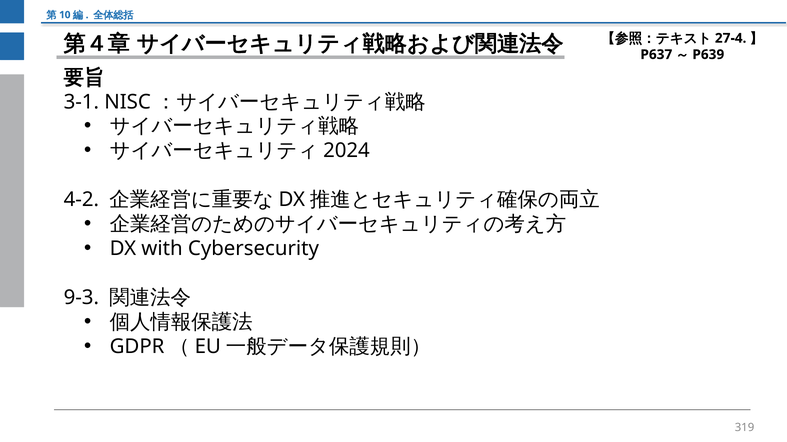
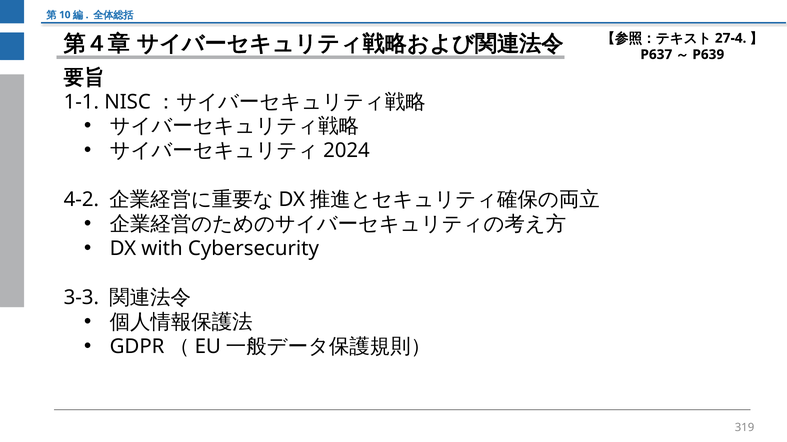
3-1: 3-1 -> 1-1
9-3: 9-3 -> 3-3
